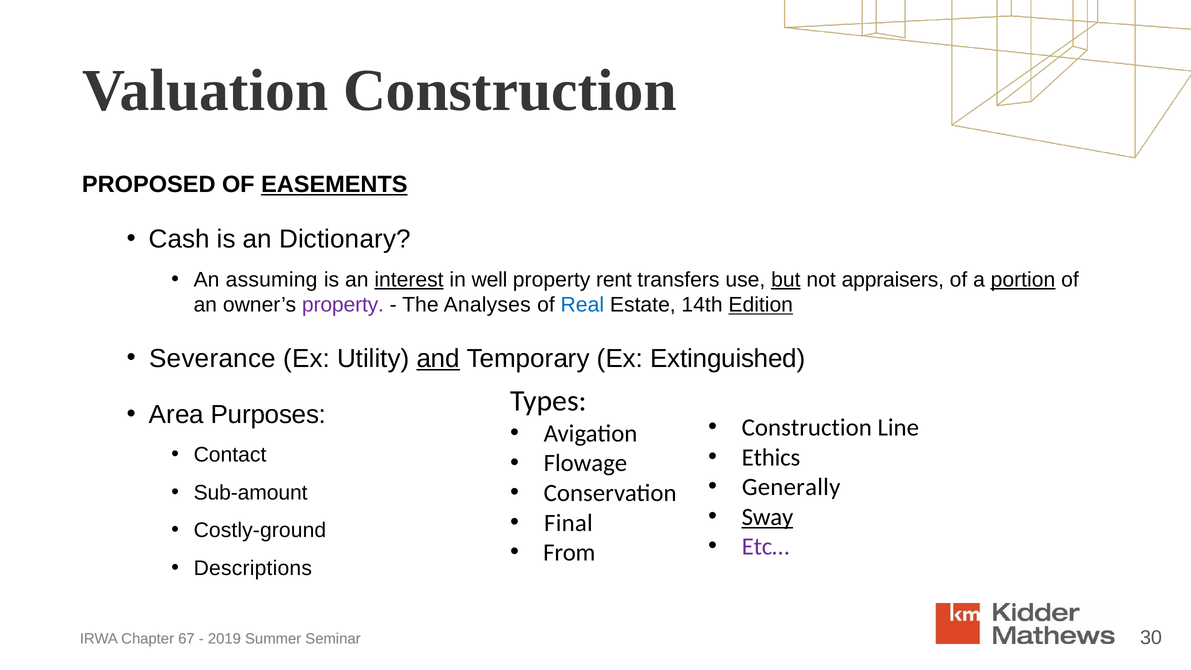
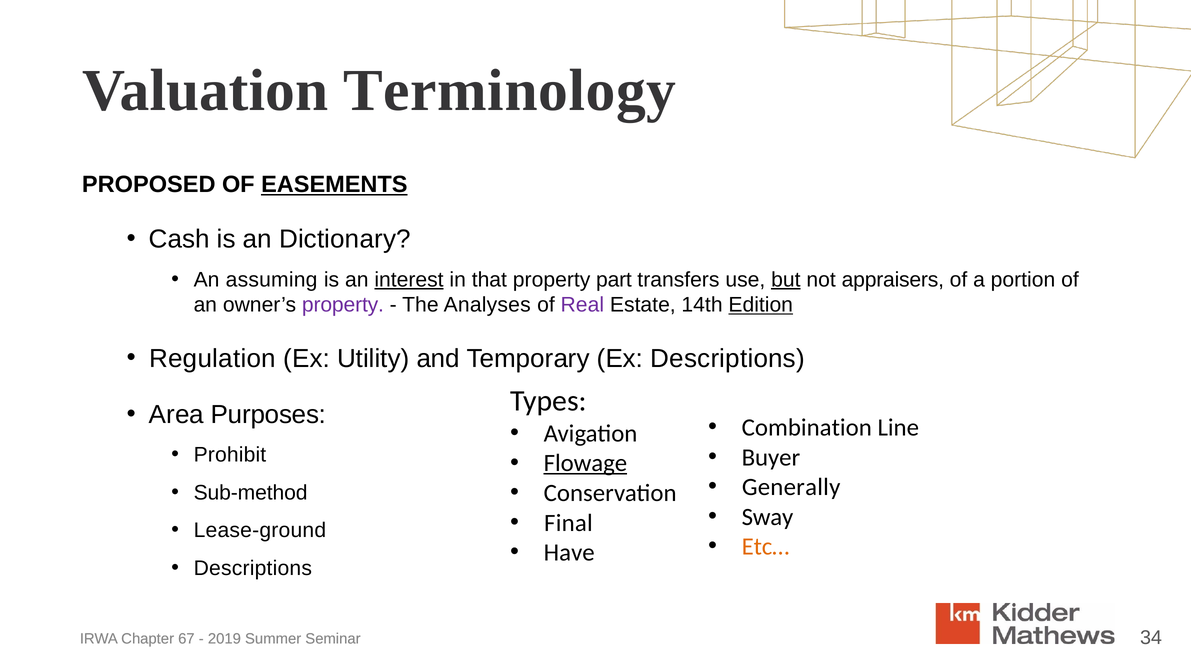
Valuation Construction: Construction -> Terminology
well: well -> that
rent: rent -> part
portion underline: present -> none
Real colour: blue -> purple
Severance: Severance -> Regulation
and underline: present -> none
Ex Extinguished: Extinguished -> Descriptions
Construction at (807, 427): Construction -> Combination
Contact: Contact -> Prohibit
Ethics: Ethics -> Buyer
Flowage underline: none -> present
Sub-amount: Sub-amount -> Sub-method
Sway underline: present -> none
Costly-ground: Costly-ground -> Lease-ground
Etc… colour: purple -> orange
From: From -> Have
30: 30 -> 34
